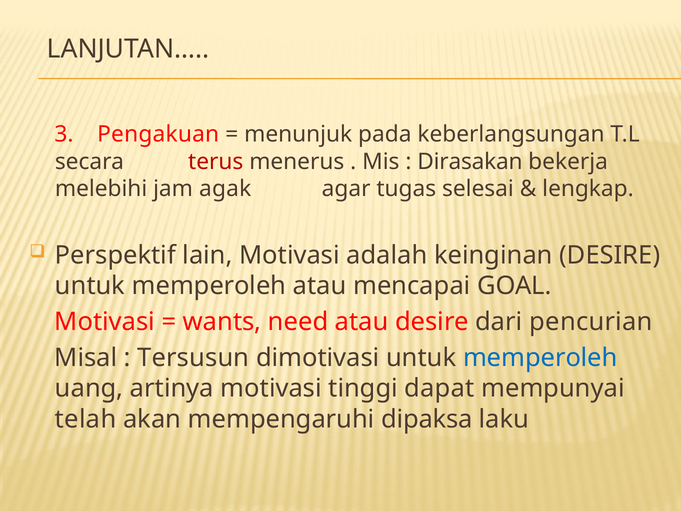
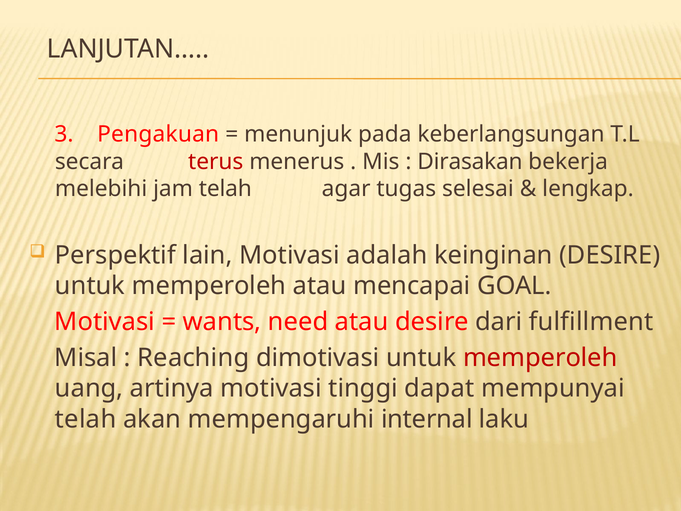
jam agak: agak -> telah
pencurian: pencurian -> fulfillment
Tersusun: Tersusun -> Reaching
memperoleh at (540, 358) colour: blue -> red
dipaksa: dipaksa -> internal
